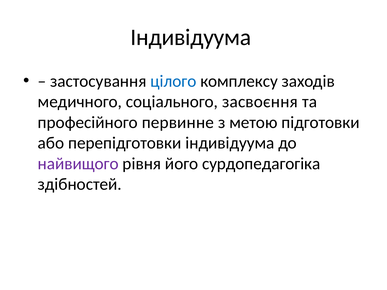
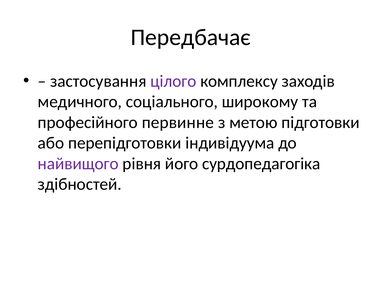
Індивідуума at (191, 37): Індивідуума -> Передбачає
цілого colour: blue -> purple
засвоєння: засвоєння -> широкому
